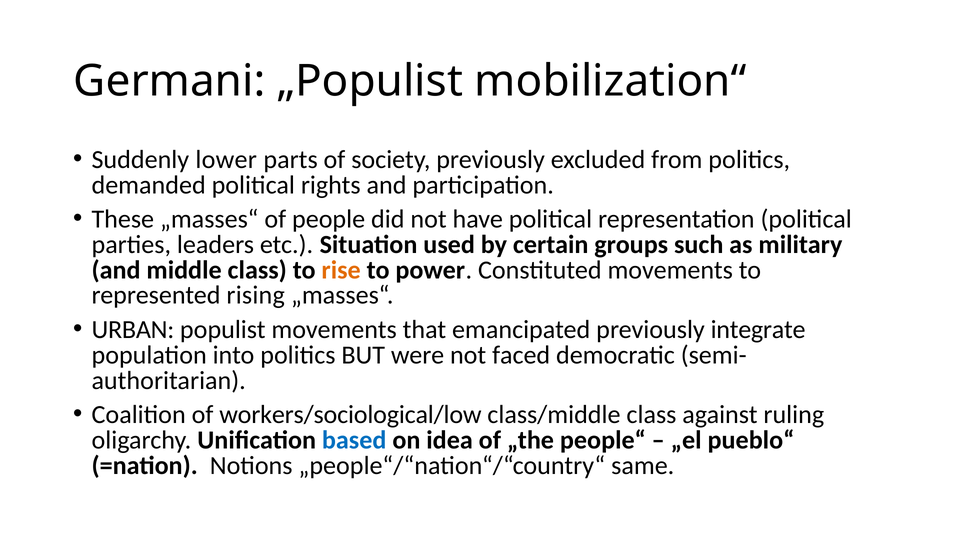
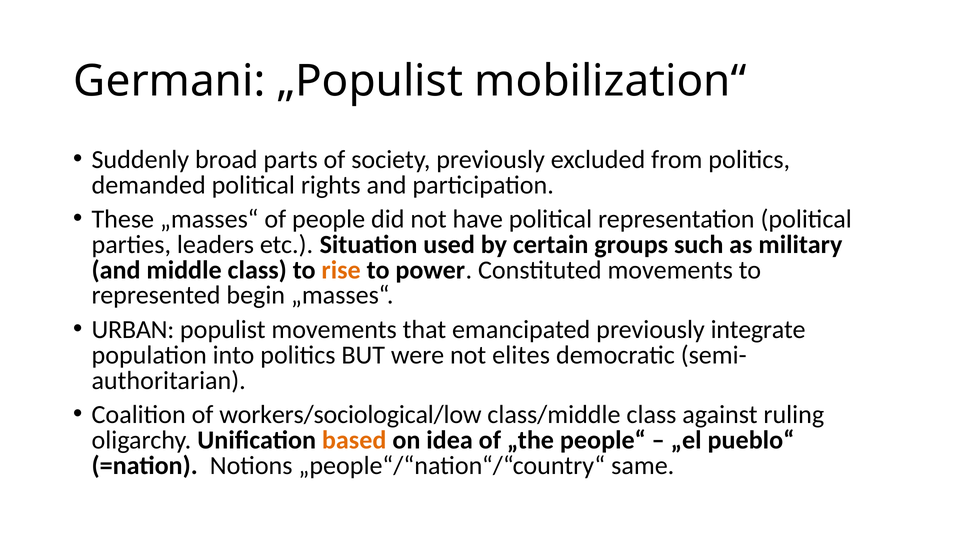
lower: lower -> broad
rising: rising -> begin
faced: faced -> elites
based colour: blue -> orange
